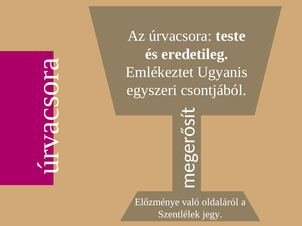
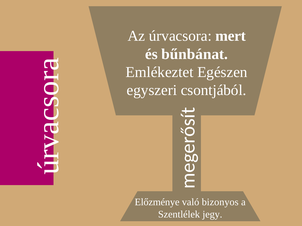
teste: teste -> mert
eredetileg: eredetileg -> bűnbánat
Ugyanis: Ugyanis -> Egészen
oldaláról: oldaláról -> bizonyos
